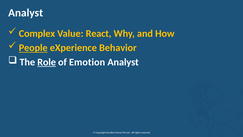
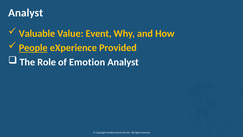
Complex: Complex -> Valuable
React: React -> Event
Behavior: Behavior -> Provided
Role underline: present -> none
